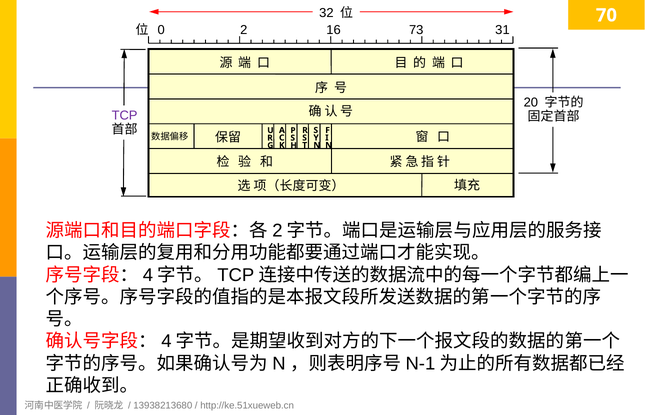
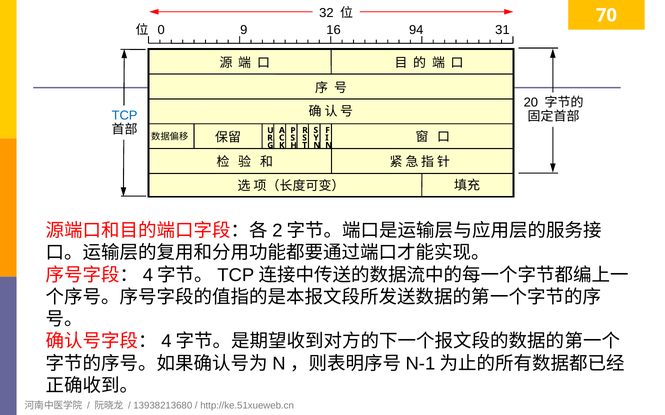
2: 2 -> 9
73: 73 -> 94
TCP colour: purple -> blue
